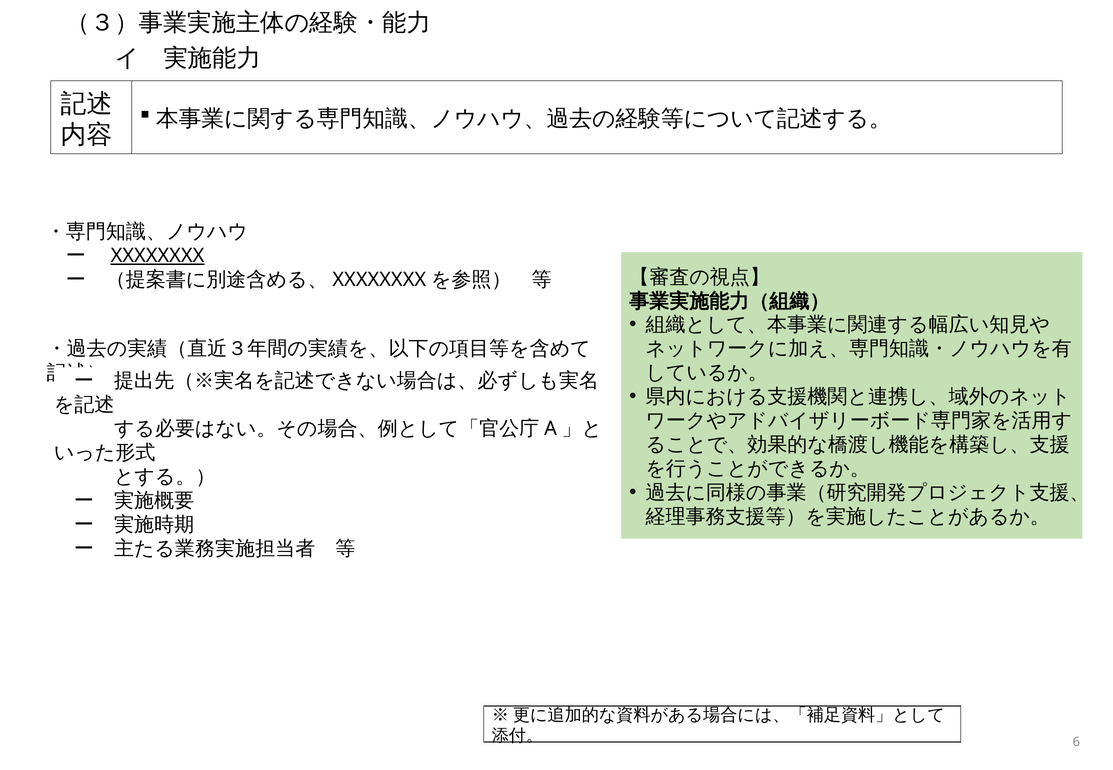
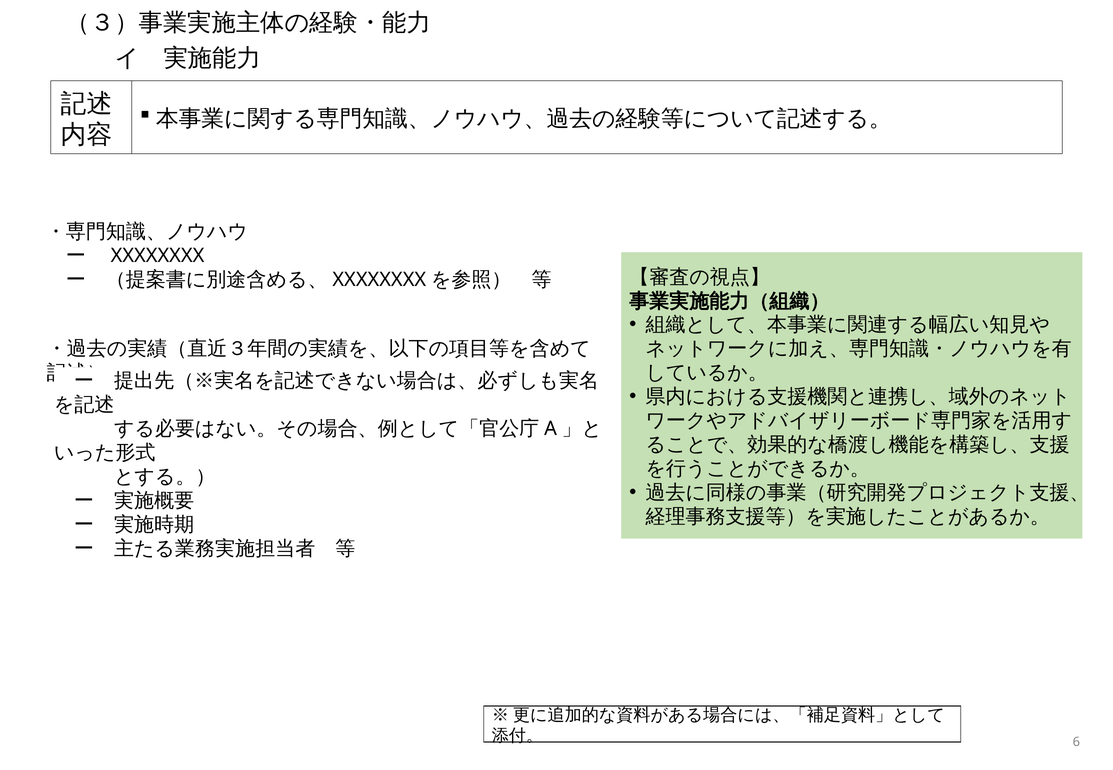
XXXXXXXX underline: present -> none
